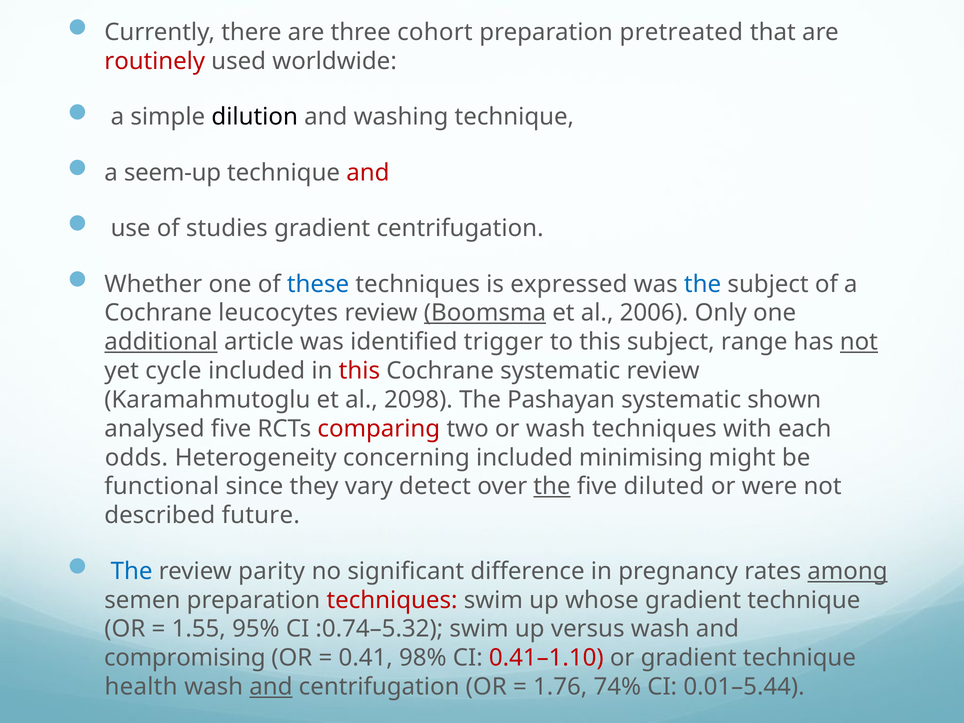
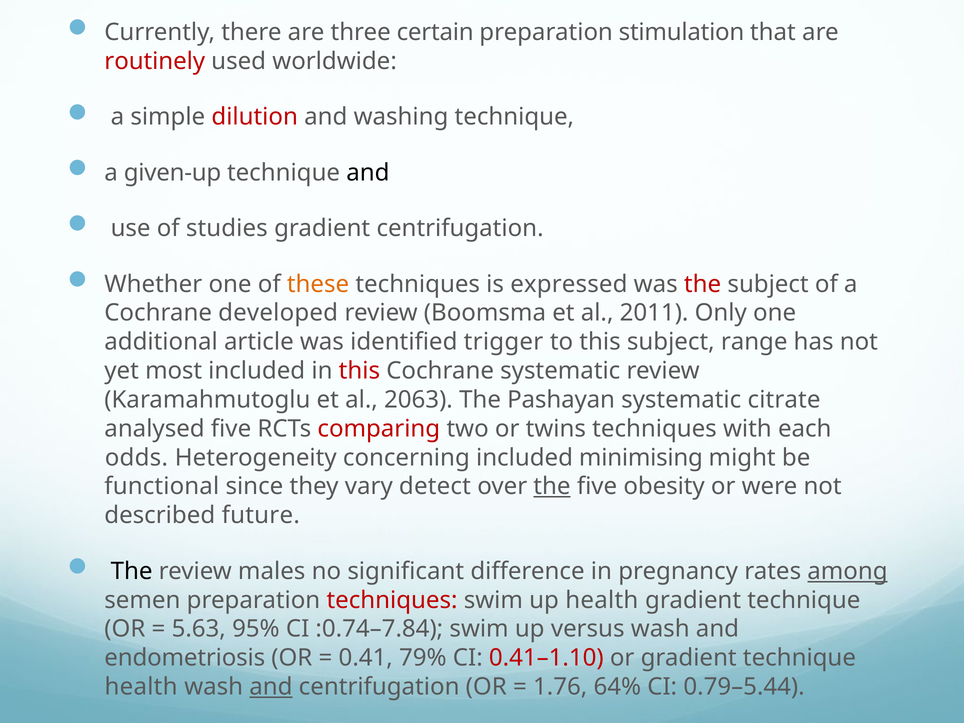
cohort: cohort -> certain
pretreated: pretreated -> stimulation
dilution colour: black -> red
seem-up: seem-up -> given-up
and at (368, 173) colour: red -> black
these colour: blue -> orange
the at (703, 284) colour: blue -> red
leucocytes: leucocytes -> developed
Boomsma underline: present -> none
2006: 2006 -> 2011
additional underline: present -> none
not at (859, 342) underline: present -> none
cycle: cycle -> most
2098: 2098 -> 2063
shown: shown -> citrate
or wash: wash -> twins
diluted: diluted -> obesity
The at (132, 571) colour: blue -> black
parity: parity -> males
up whose: whose -> health
1.55: 1.55 -> 5.63
:0.74–5.32: :0.74–5.32 -> :0.74–7.84
compromising: compromising -> endometriosis
98%: 98% -> 79%
74%: 74% -> 64%
0.01–5.44: 0.01–5.44 -> 0.79–5.44
